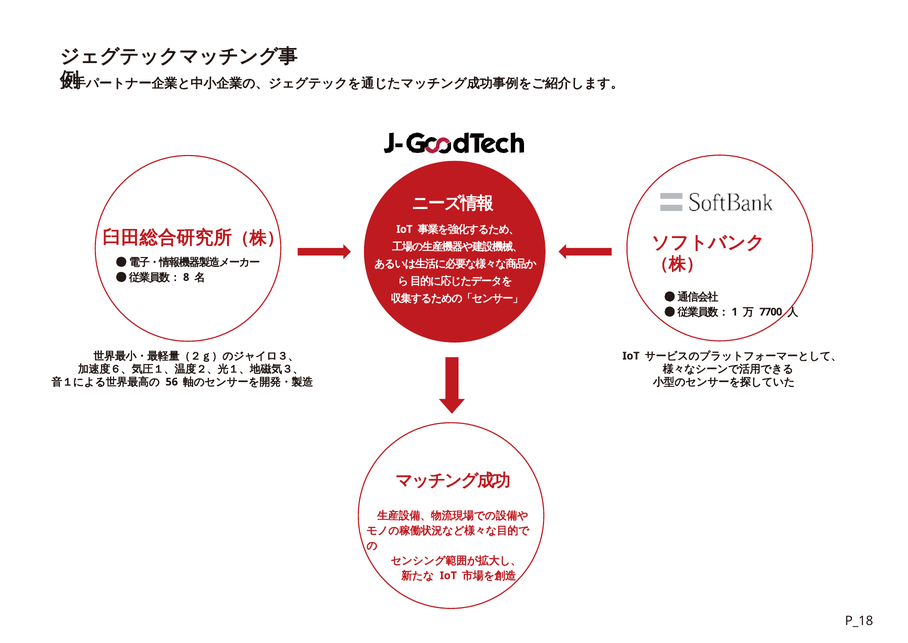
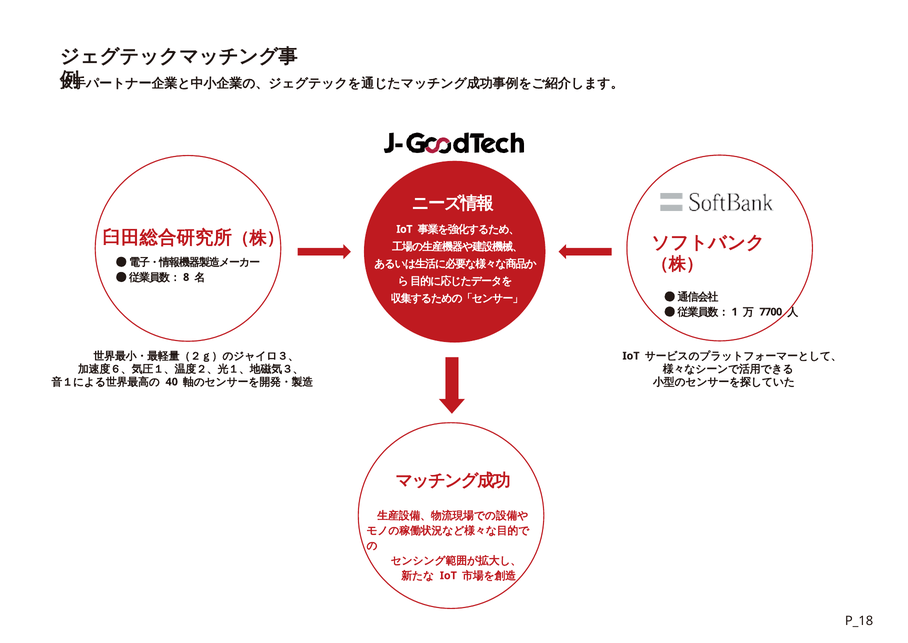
56: 56 -> 40
